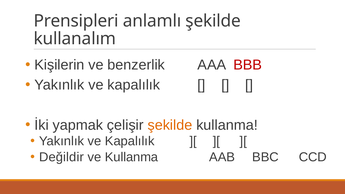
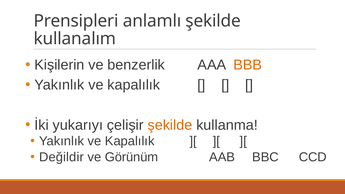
BBB colour: red -> orange
yapmak: yapmak -> yukarıyı
ve Kullanma: Kullanma -> Görünüm
